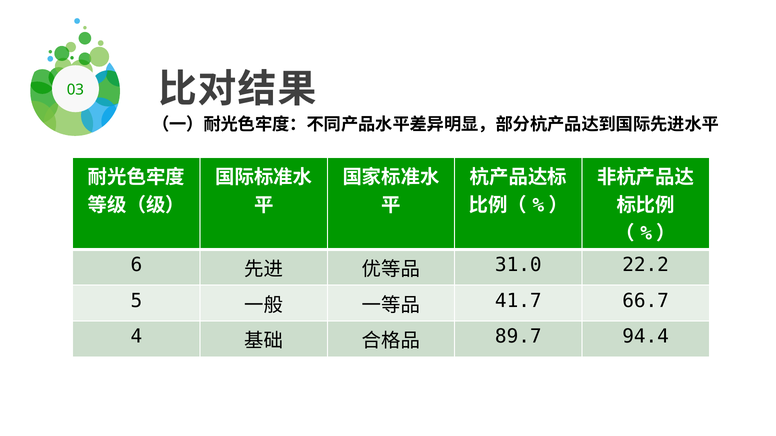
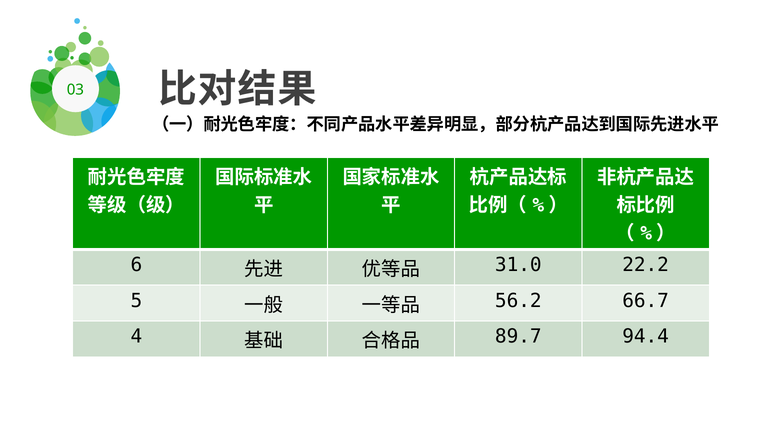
41.7: 41.7 -> 56.2
